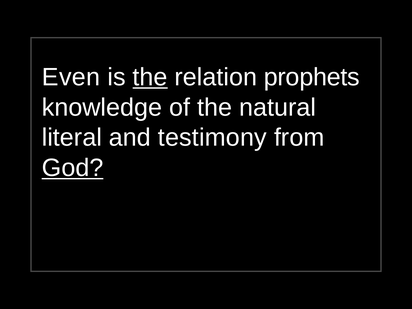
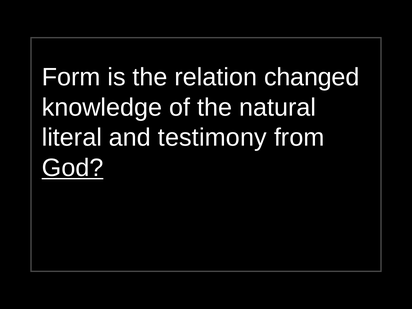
Even: Even -> Form
the at (150, 77) underline: present -> none
prophets: prophets -> changed
